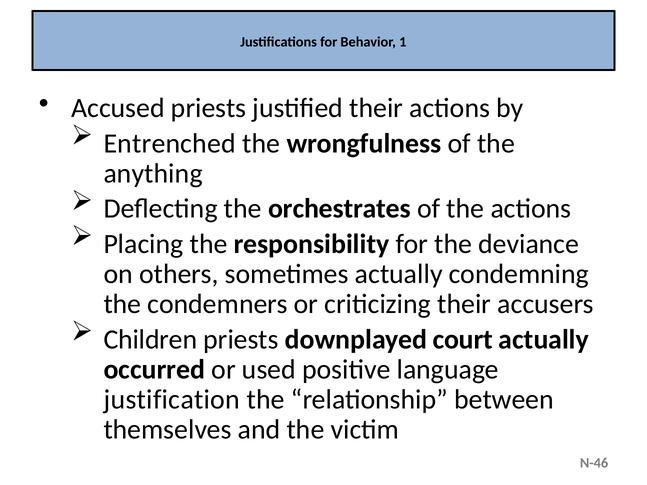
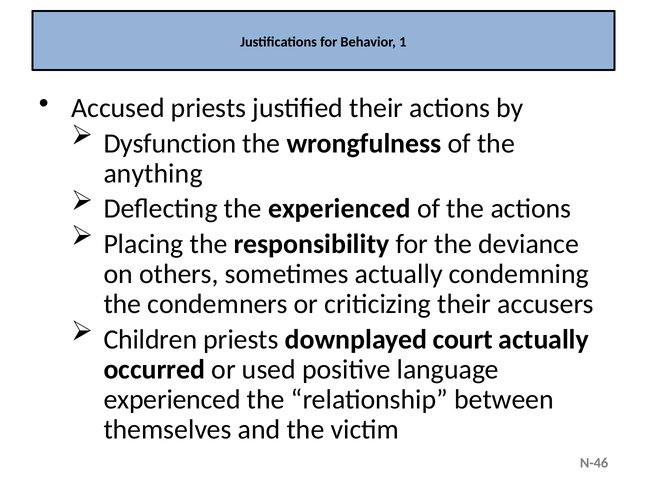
Entrenched: Entrenched -> Dysfunction
the orchestrates: orchestrates -> experienced
justification at (172, 400): justification -> experienced
